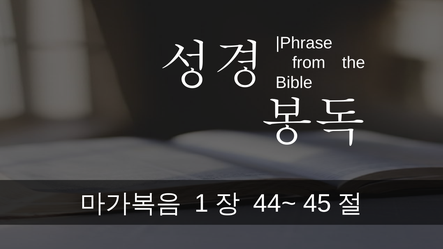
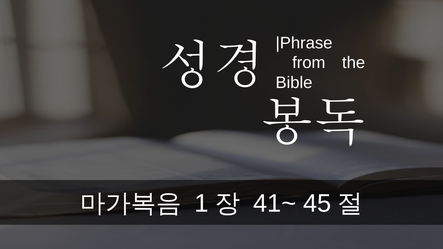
44~: 44~ -> 41~
